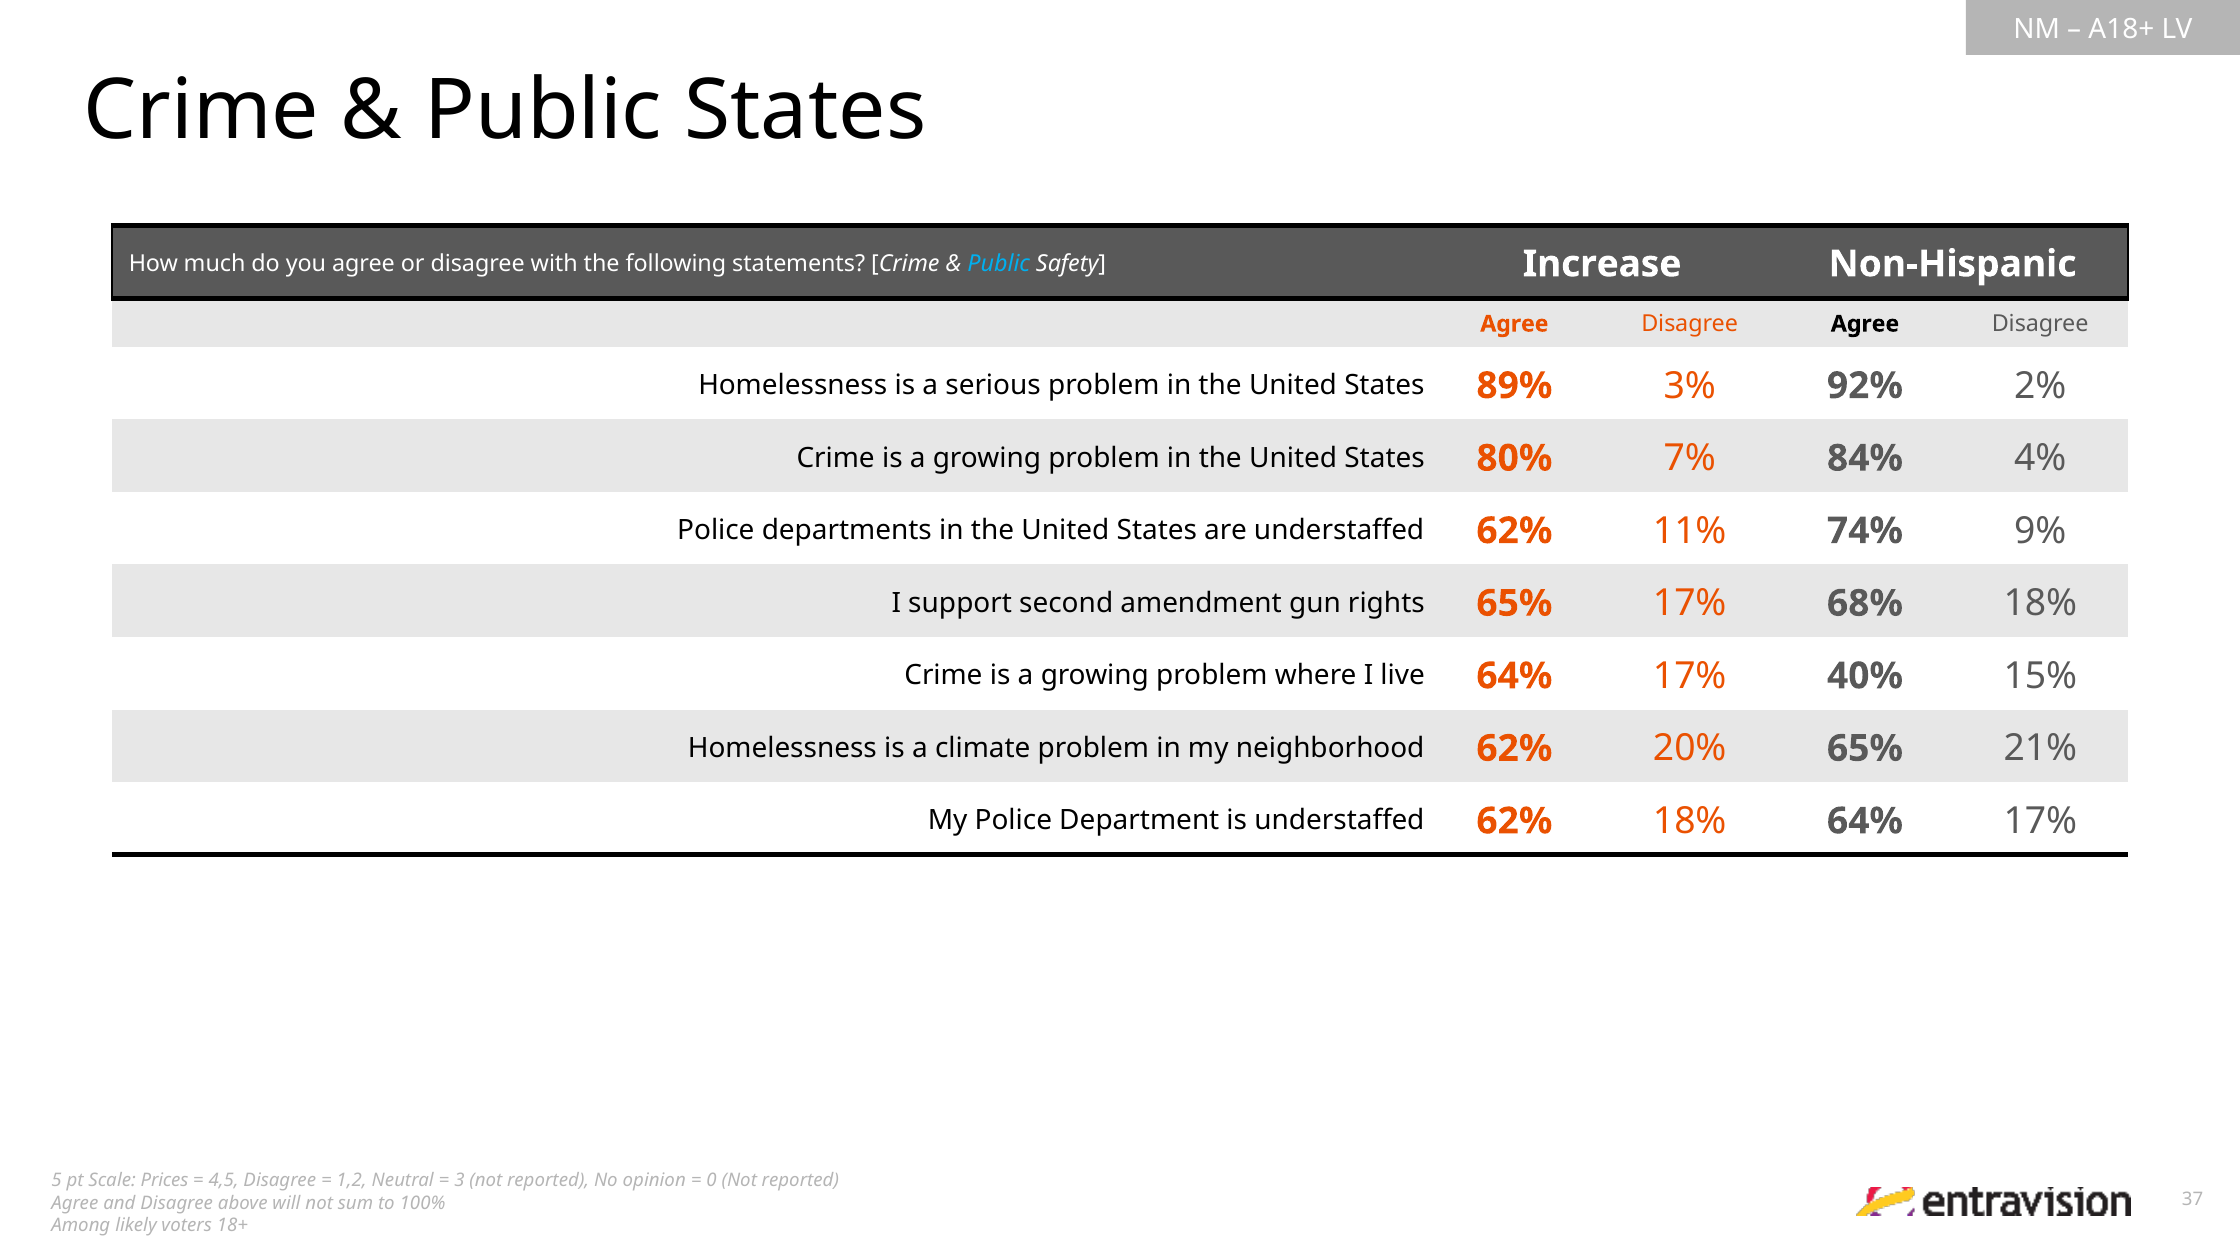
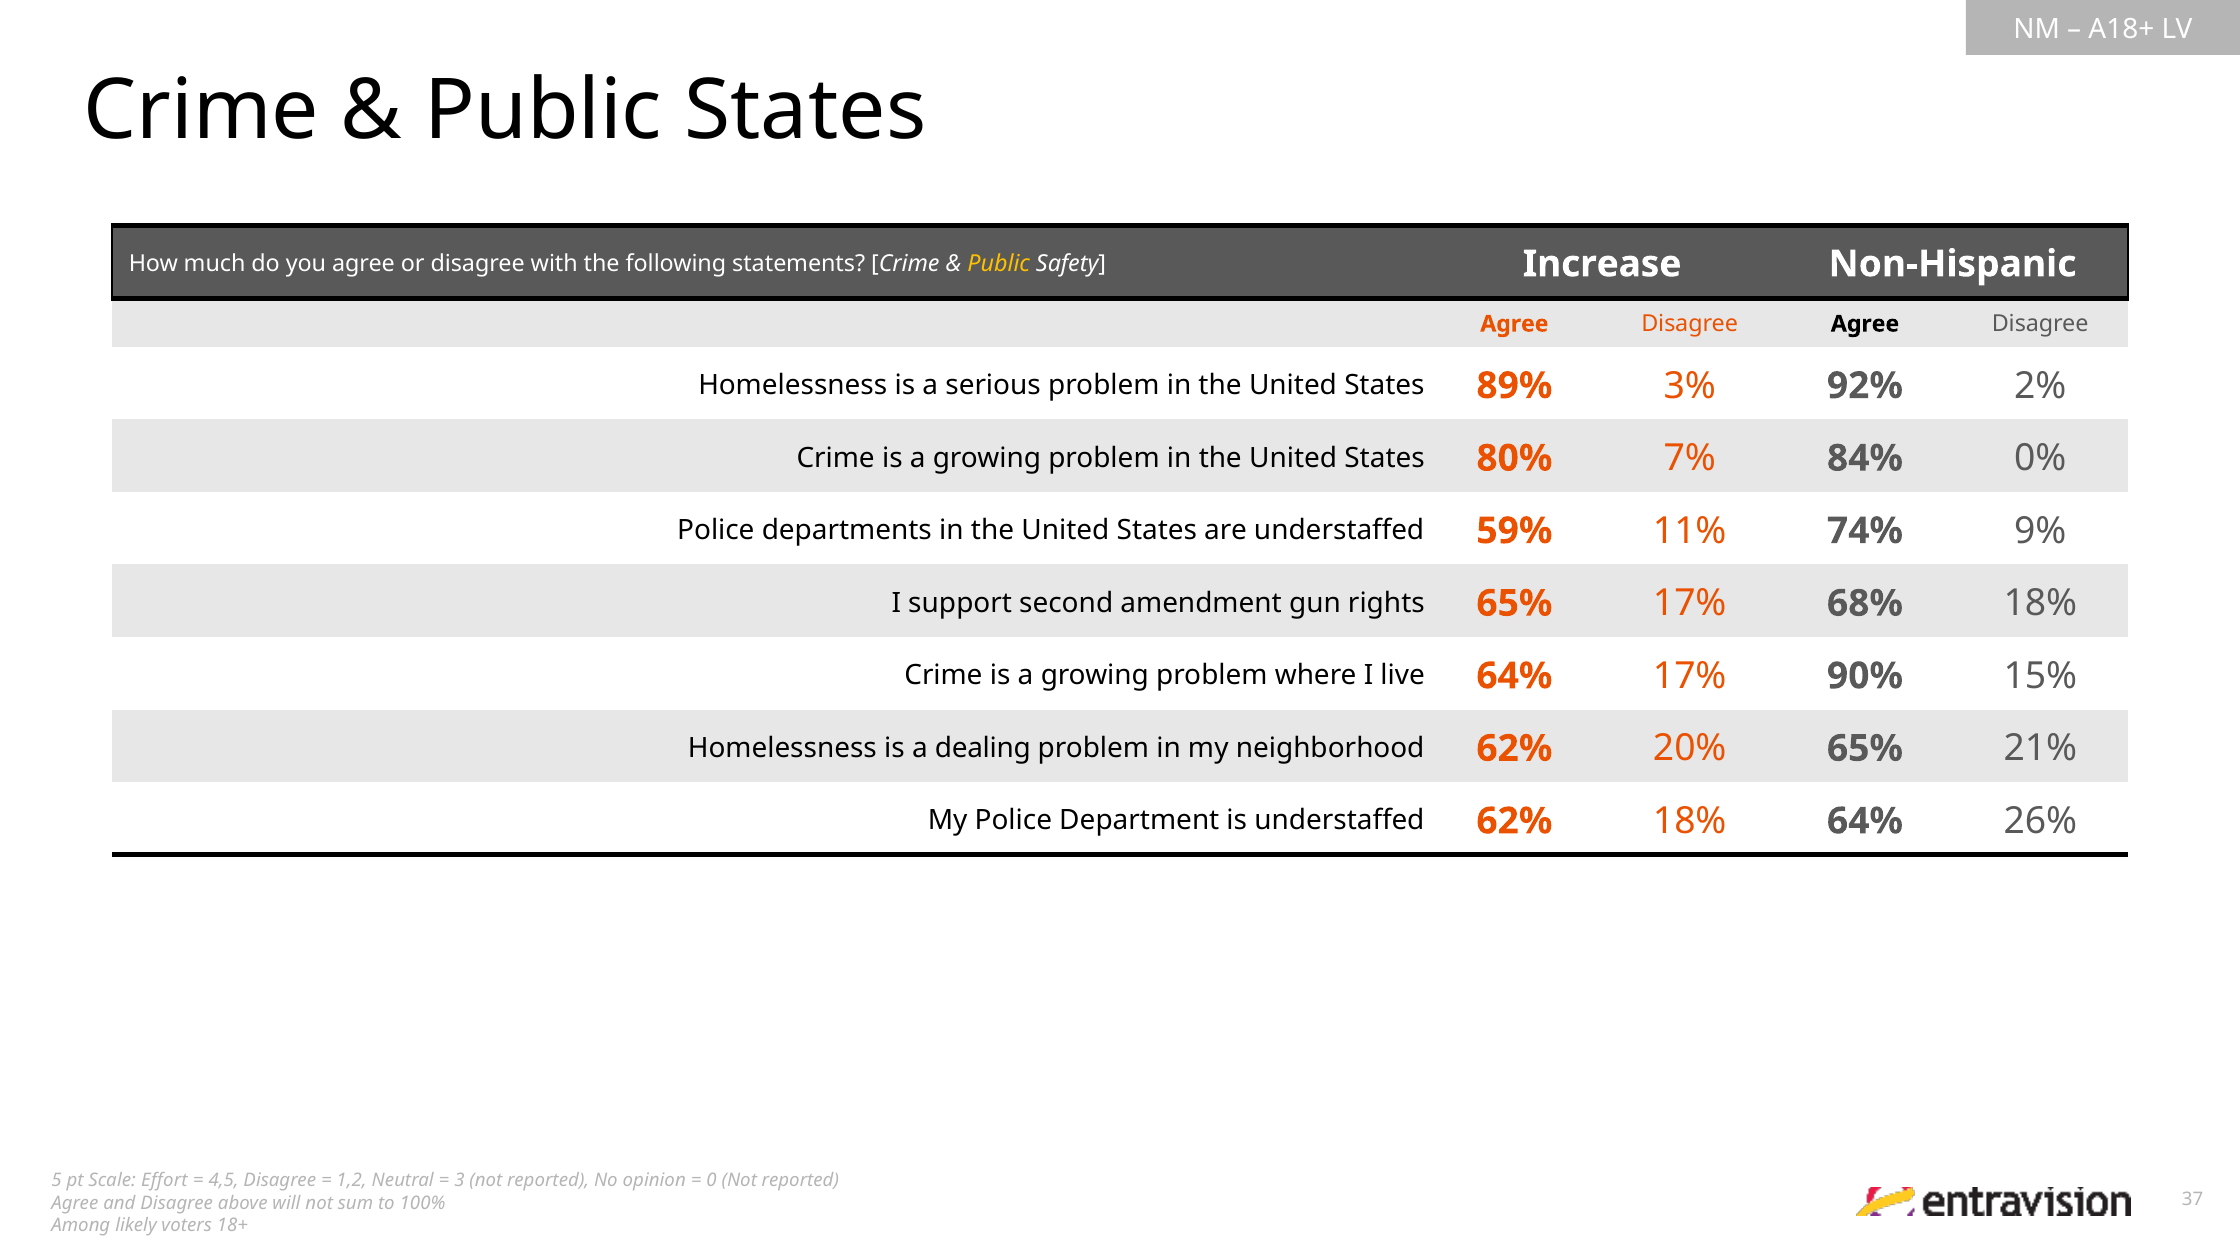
Public at (999, 263) colour: light blue -> yellow
4%: 4% -> 0%
are understaffed 62%: 62% -> 59%
40%: 40% -> 90%
climate: climate -> dealing
18% 64% 17%: 17% -> 26%
Prices: Prices -> Effort
